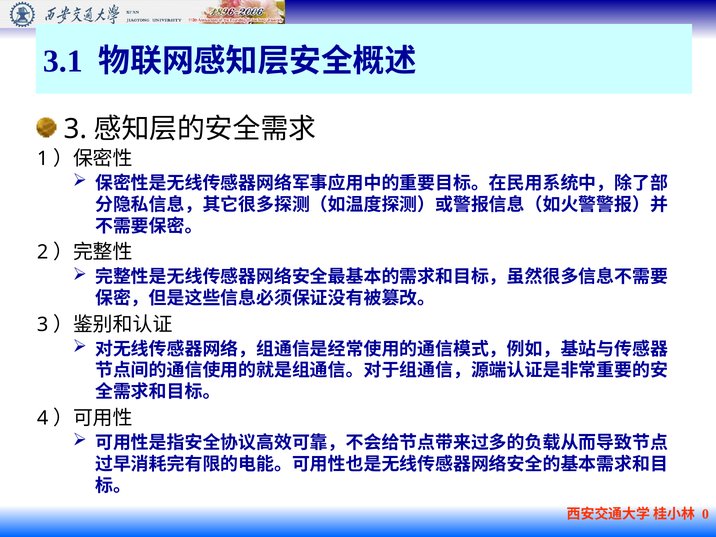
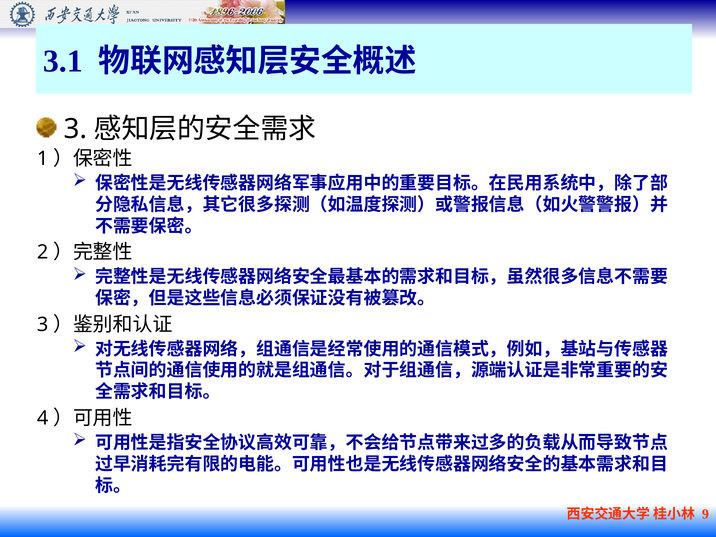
0: 0 -> 9
